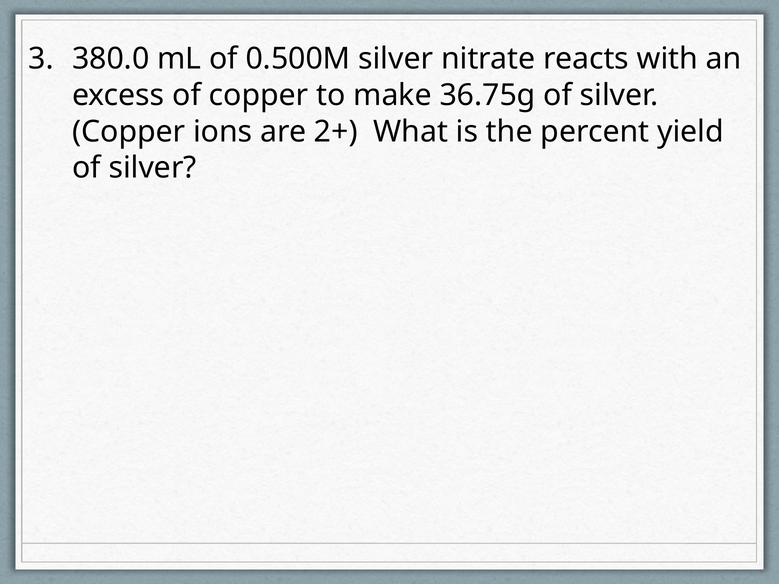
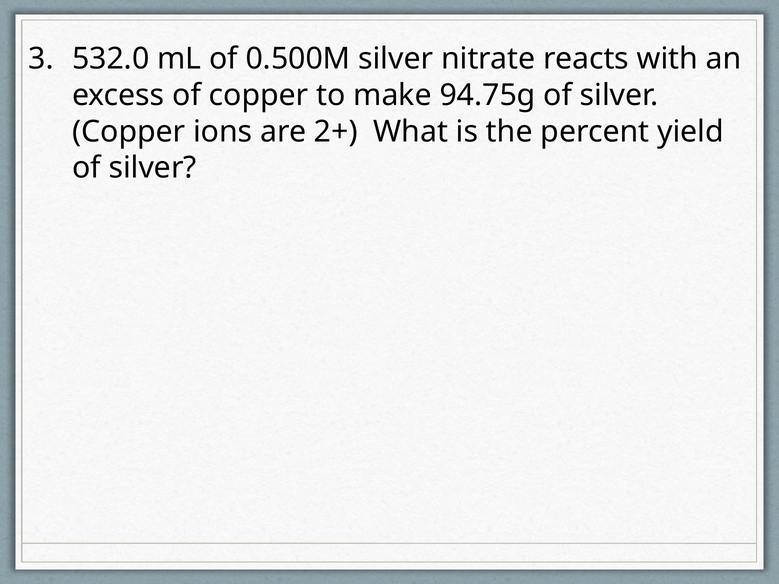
380.0: 380.0 -> 532.0
36.75g: 36.75g -> 94.75g
